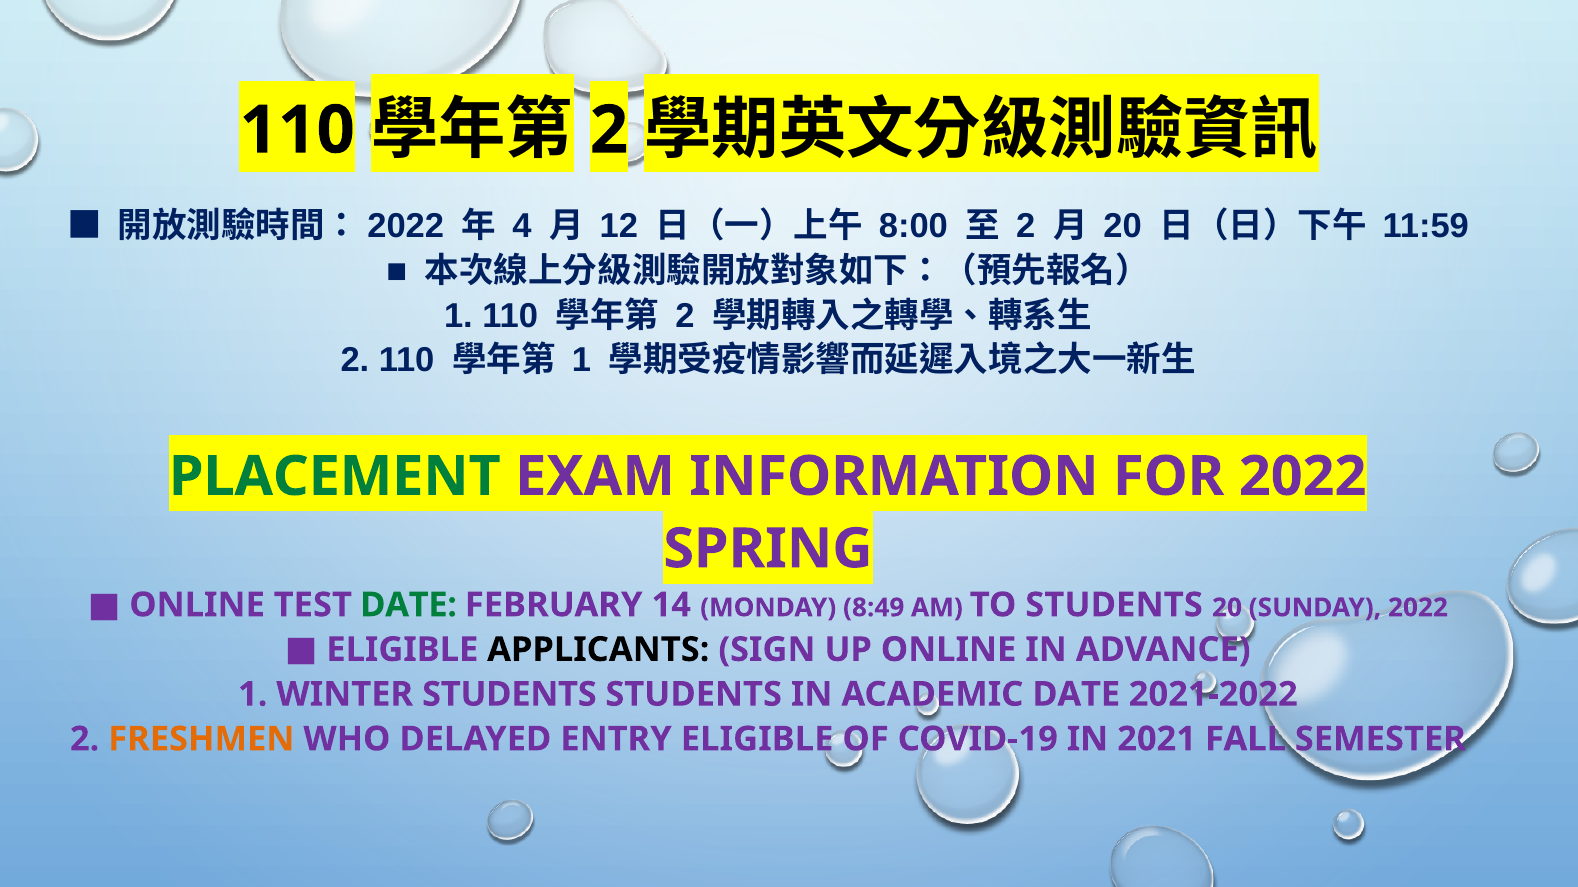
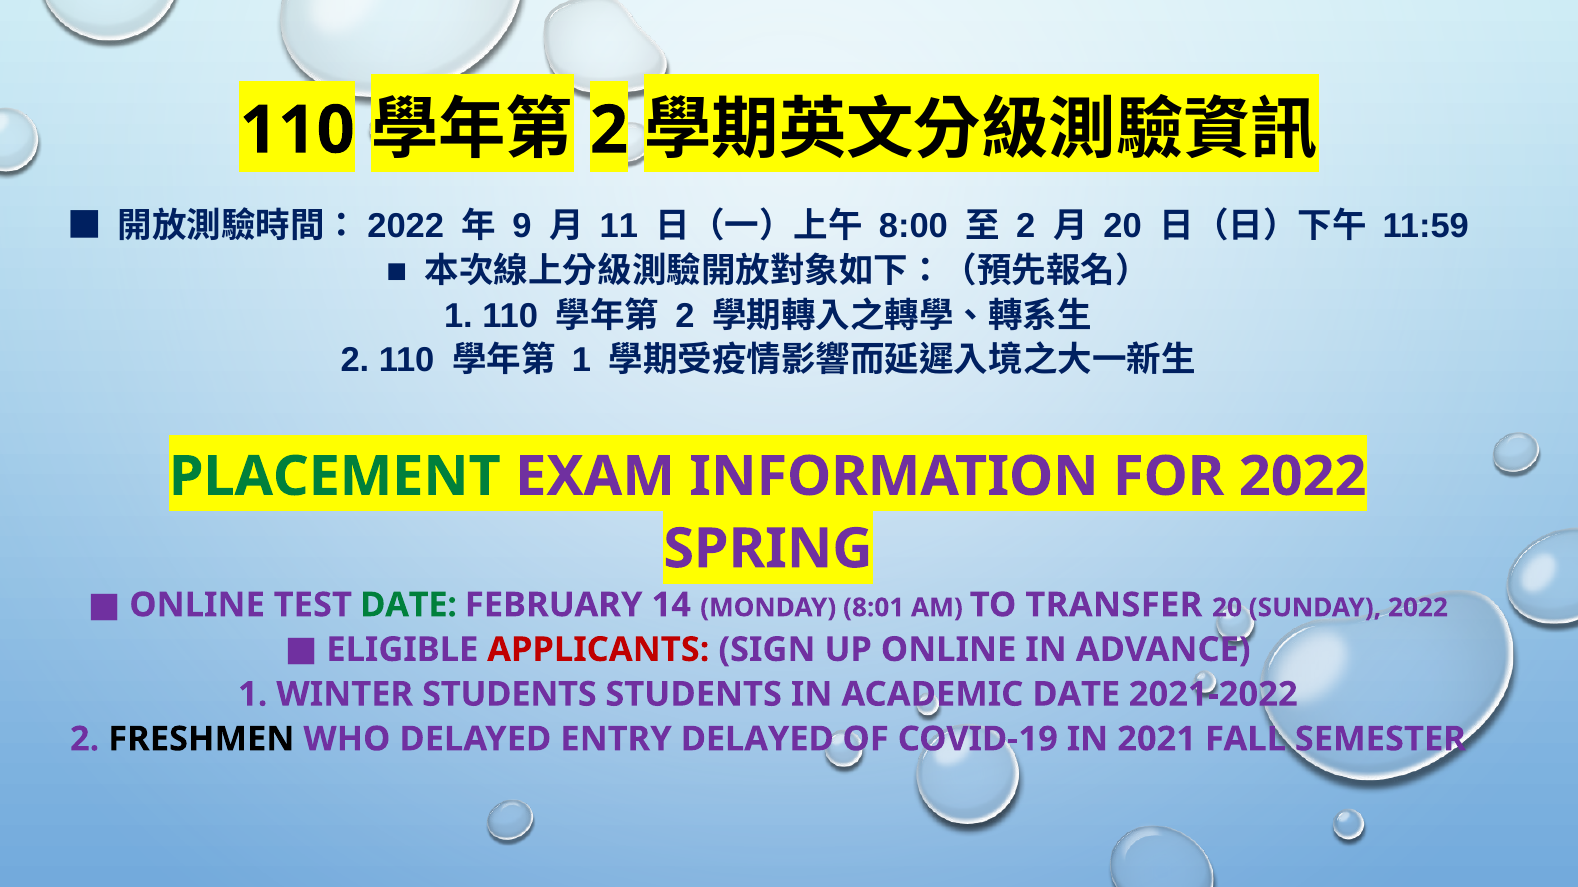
4: 4 -> 9
12: 12 -> 11
8:49: 8:49 -> 8:01
TO STUDENTS: STUDENTS -> TRANSFER
APPLICANTS colour: black -> red
FRESHMEN colour: orange -> black
ENTRY ELIGIBLE: ELIGIBLE -> DELAYED
